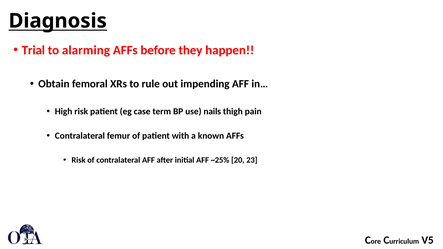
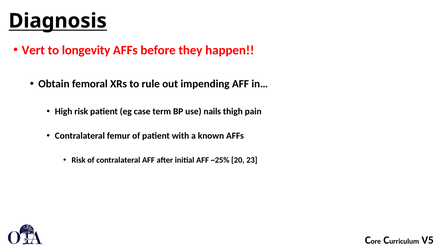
Trial: Trial -> Vert
alarming: alarming -> longevity
